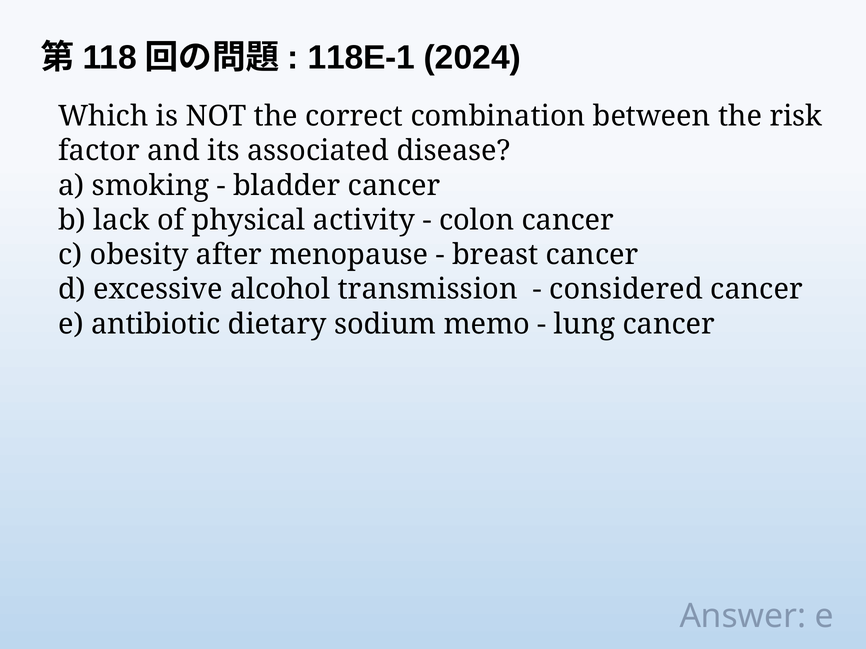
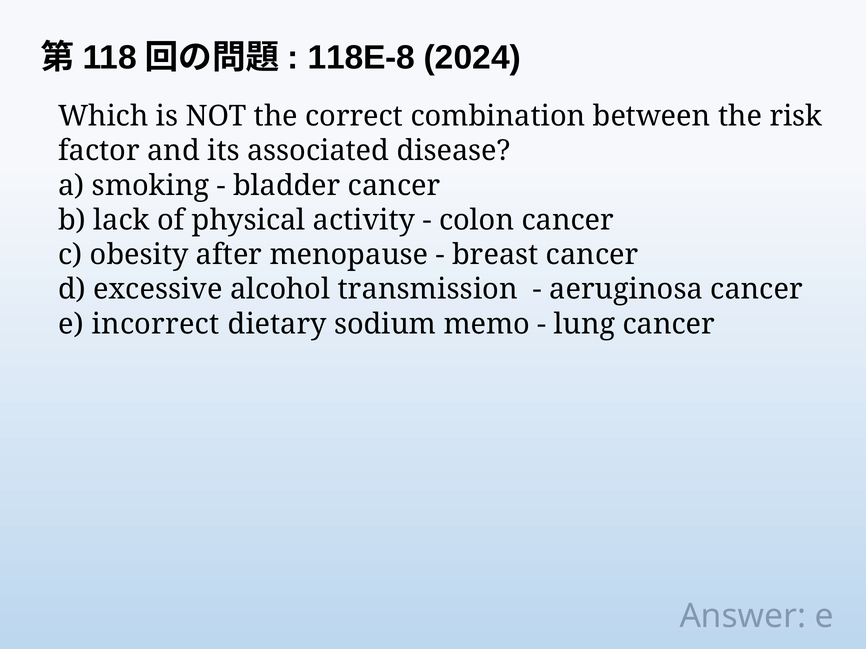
118E-1: 118E-1 -> 118E-8
considered: considered -> aeruginosa
antibiotic: antibiotic -> incorrect
